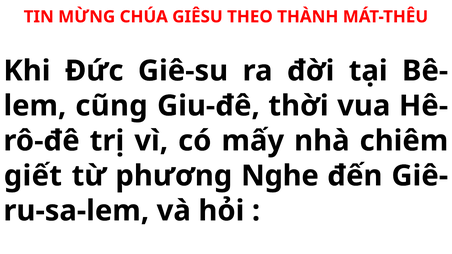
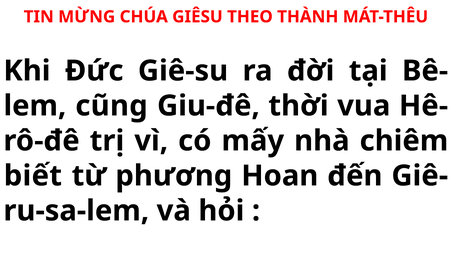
giết: giết -> biết
Nghe: Nghe -> Hoan
